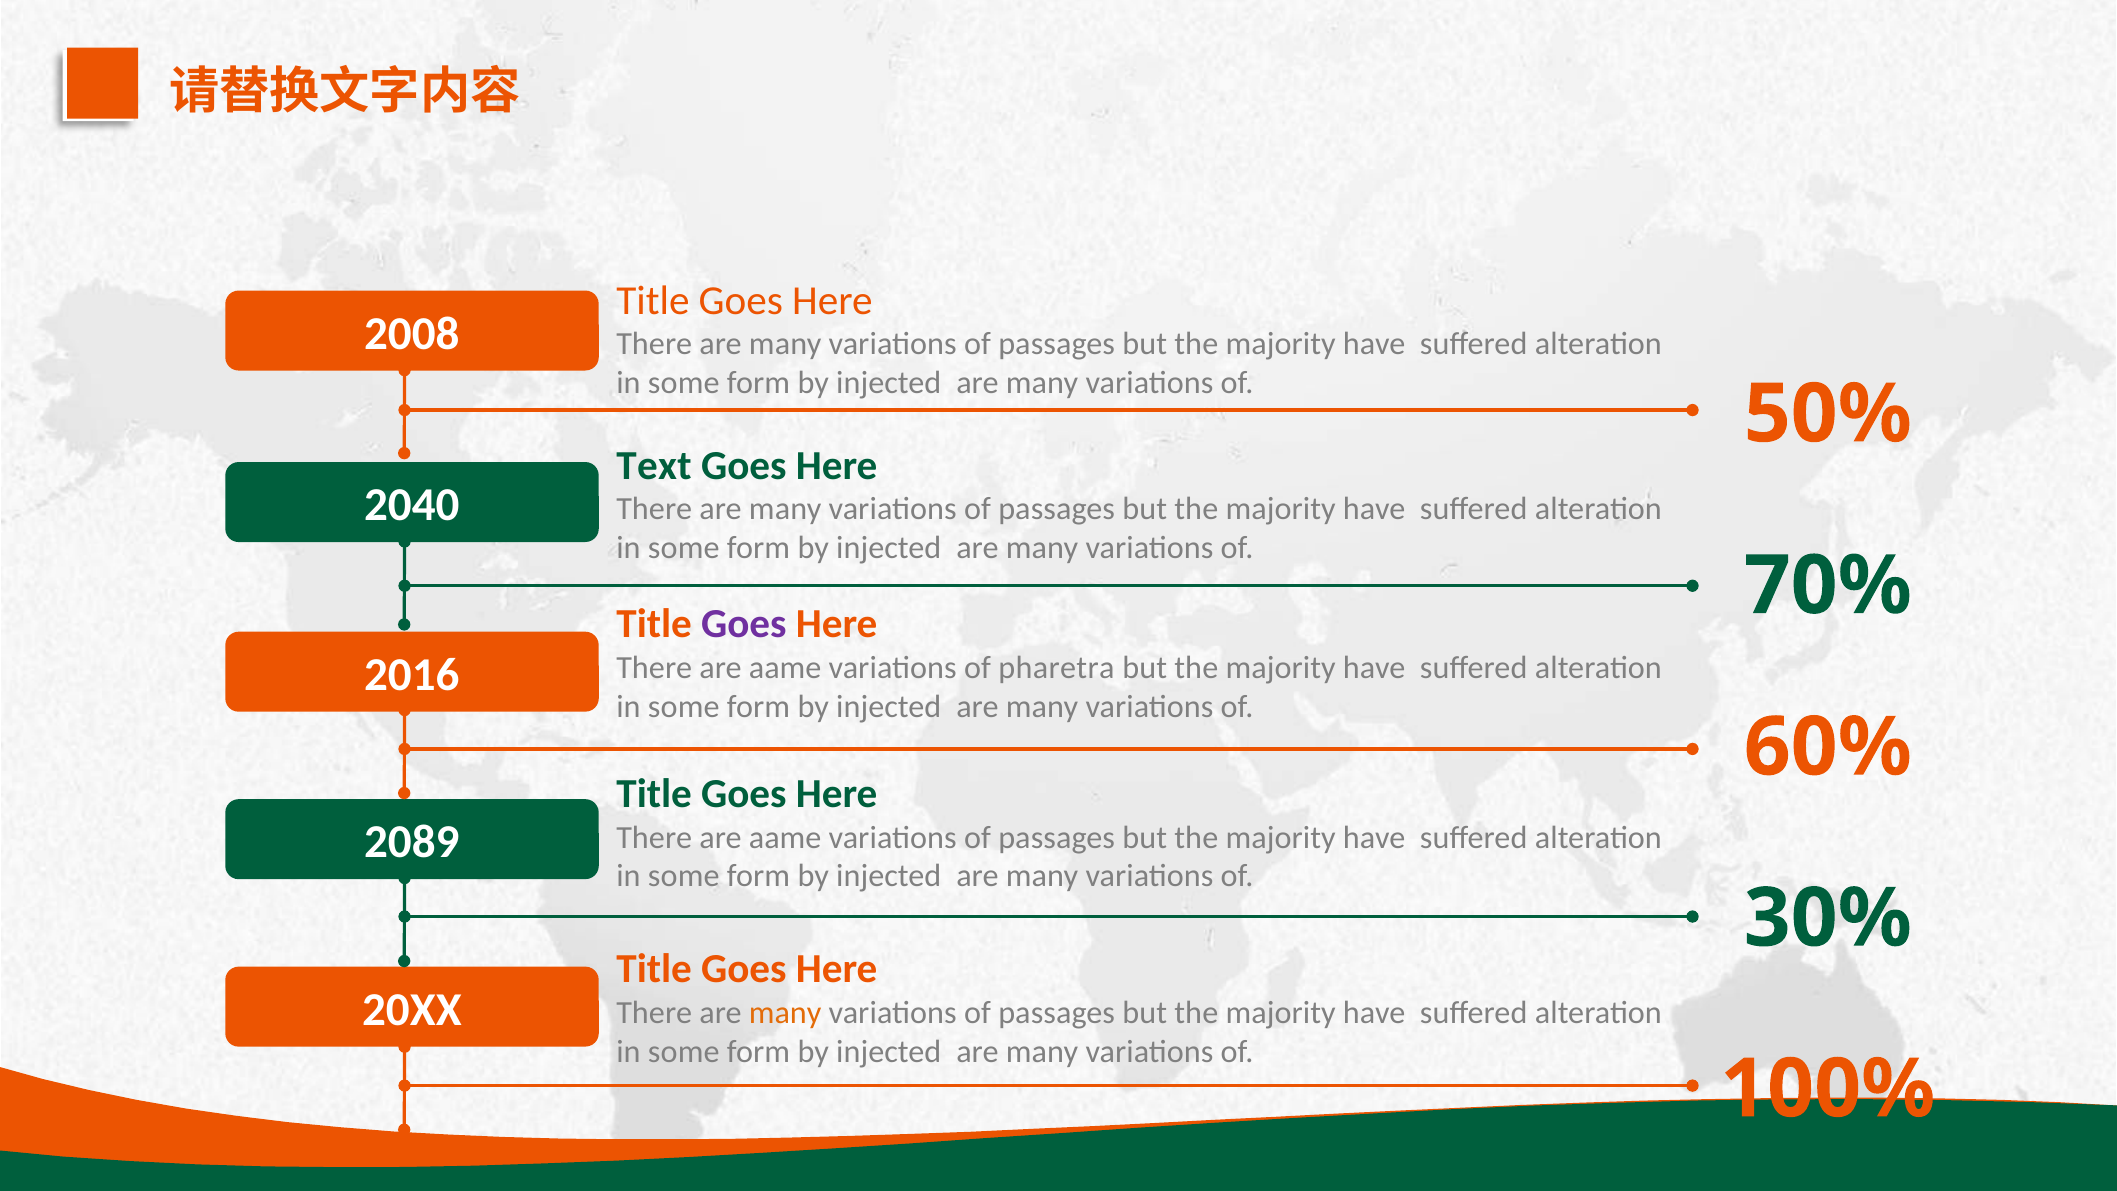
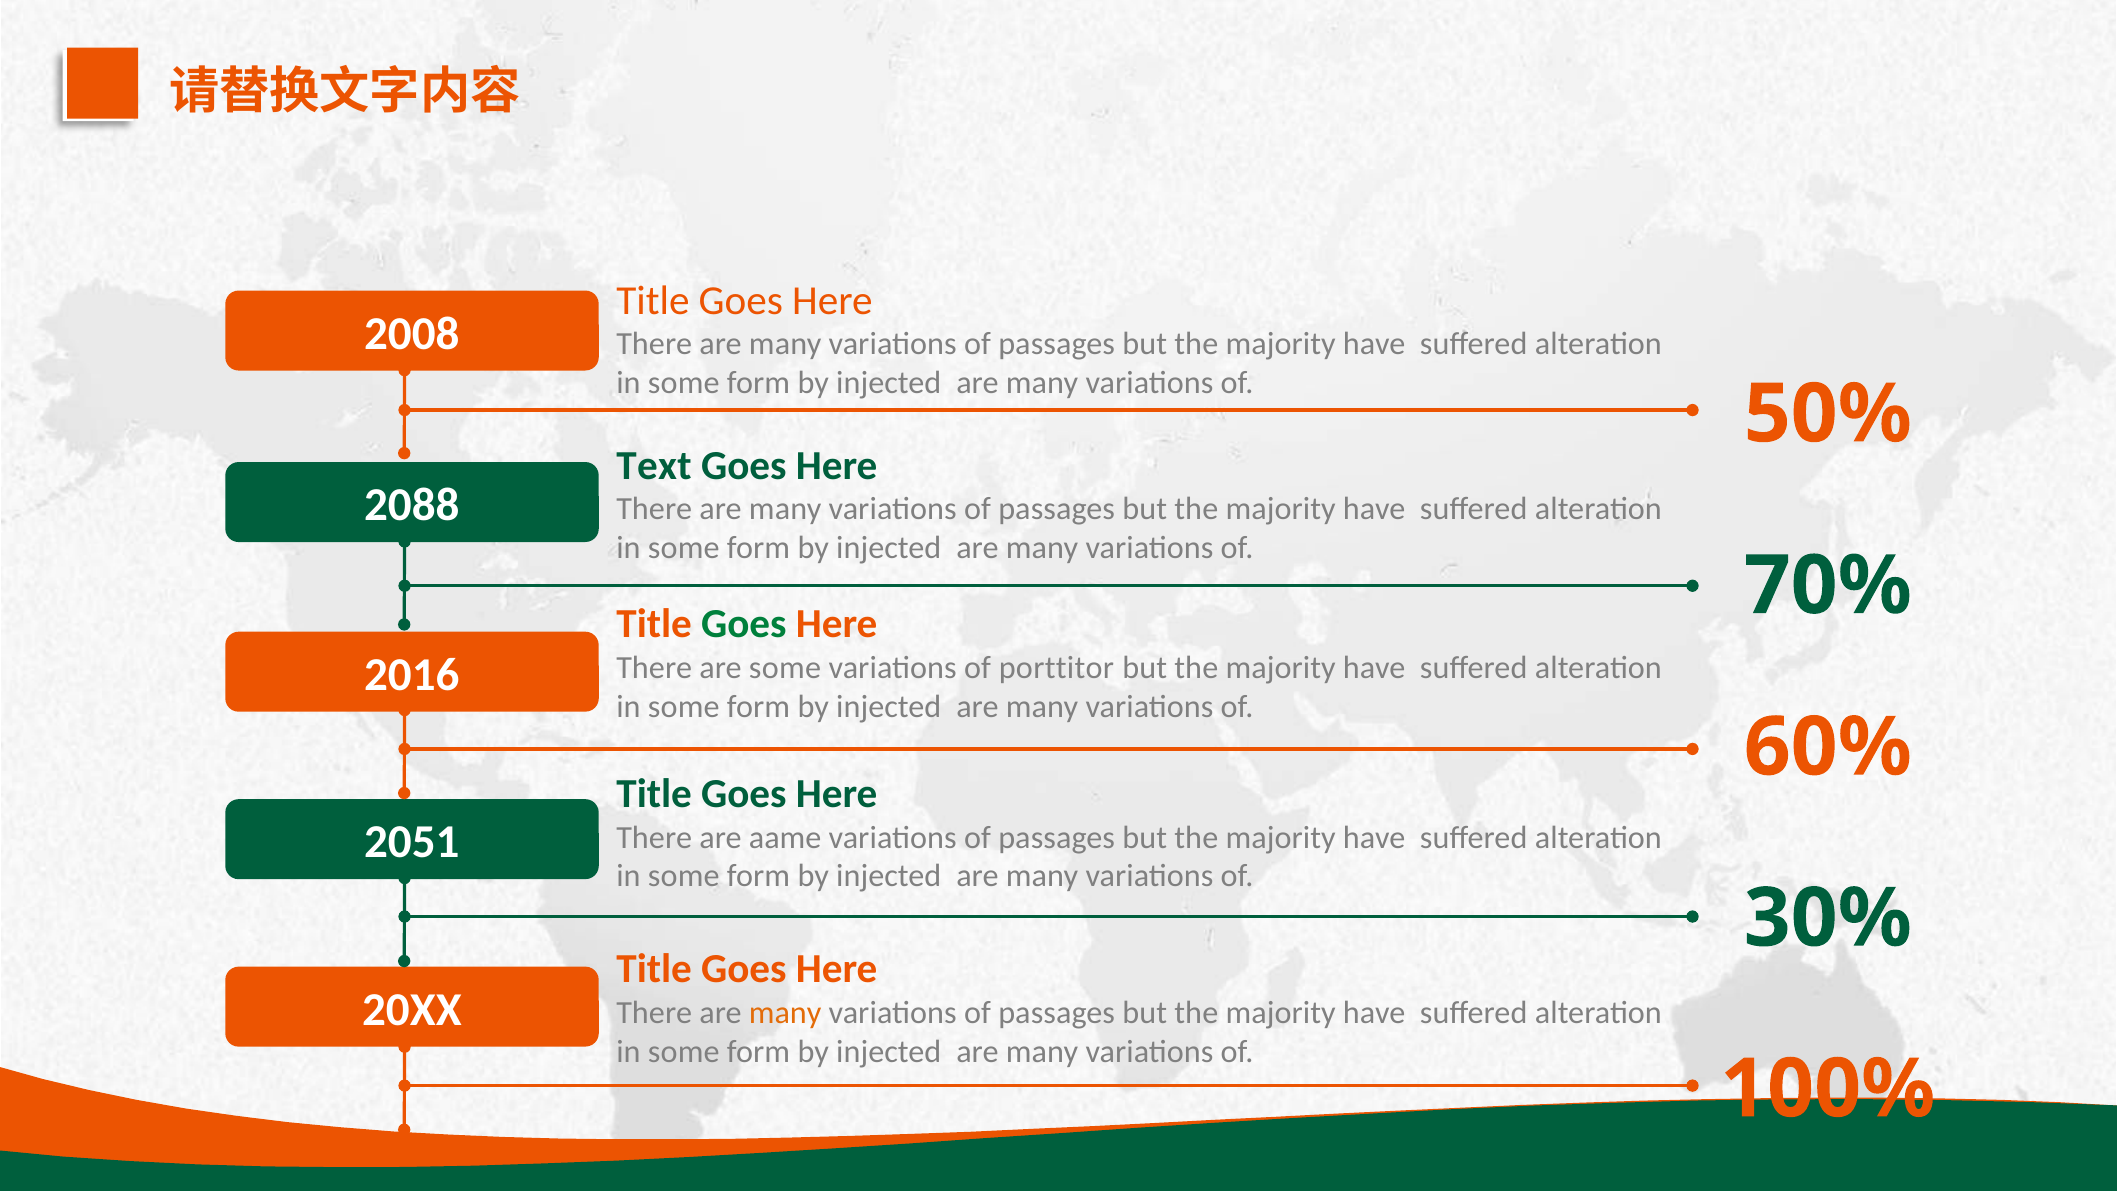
2040: 2040 -> 2088
Goes at (744, 624) colour: purple -> green
aame at (785, 668): aame -> some
pharetra: pharetra -> porttitor
2089: 2089 -> 2051
